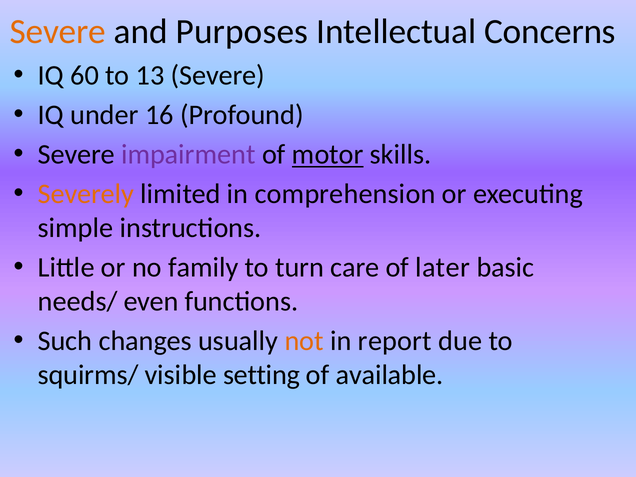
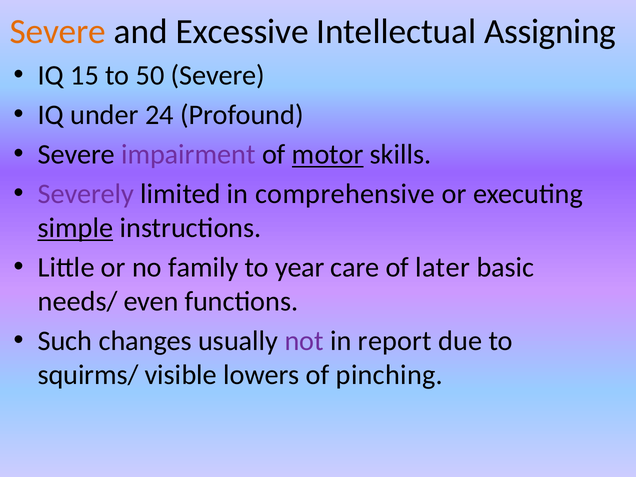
Purposes: Purposes -> Excessive
Concerns: Concerns -> Assigning
60: 60 -> 15
13: 13 -> 50
16: 16 -> 24
Severely colour: orange -> purple
comprehension: comprehension -> comprehensive
simple underline: none -> present
turn: turn -> year
not colour: orange -> purple
setting: setting -> lowers
available: available -> pinching
